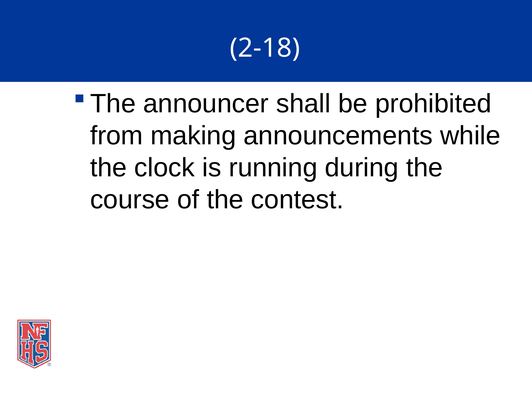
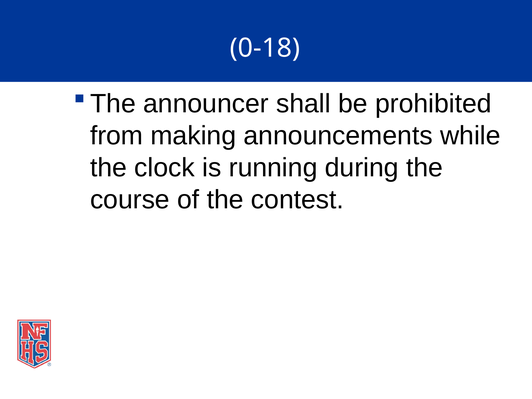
2-18: 2-18 -> 0-18
